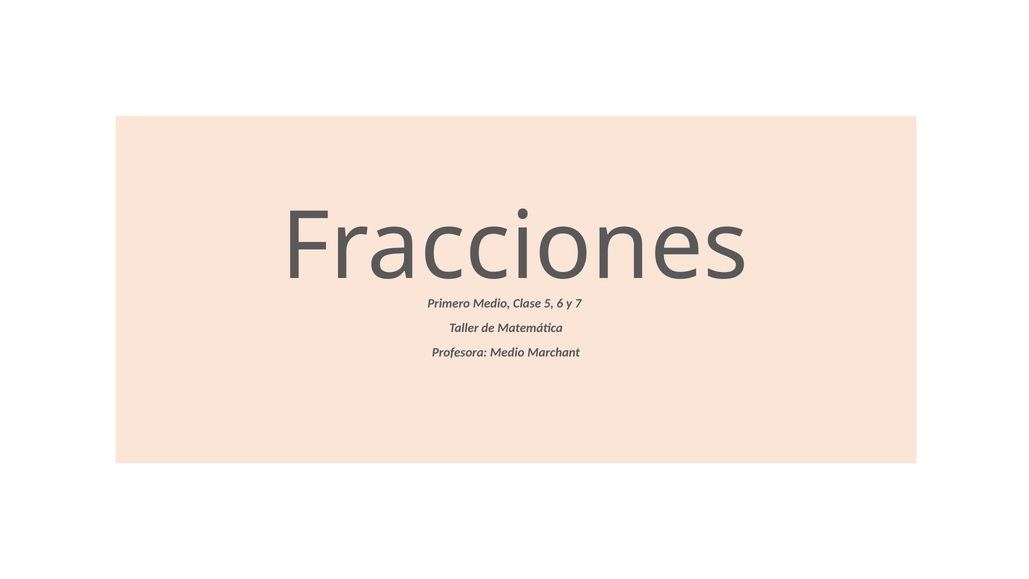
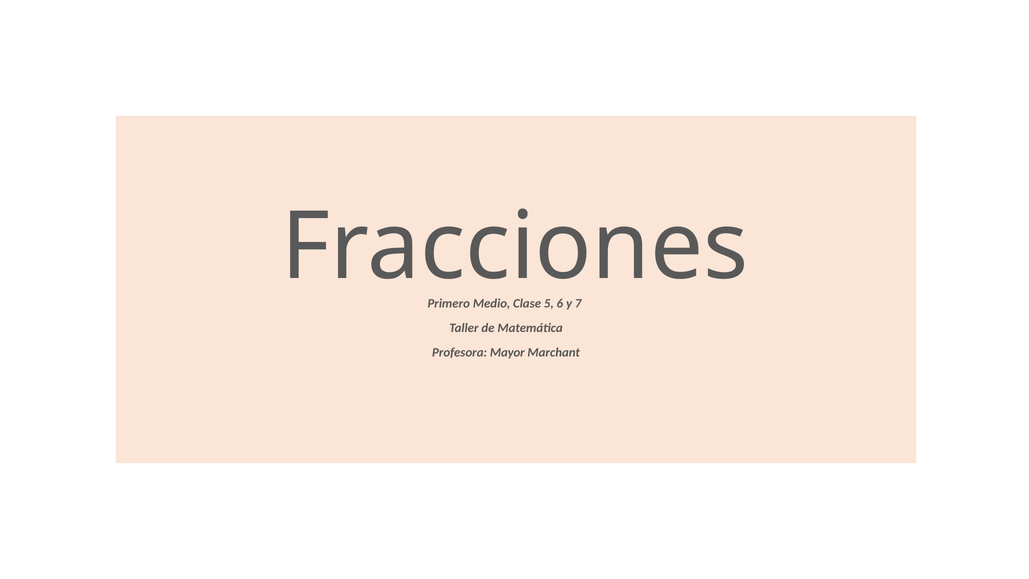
Profesora Medio: Medio -> Mayor
